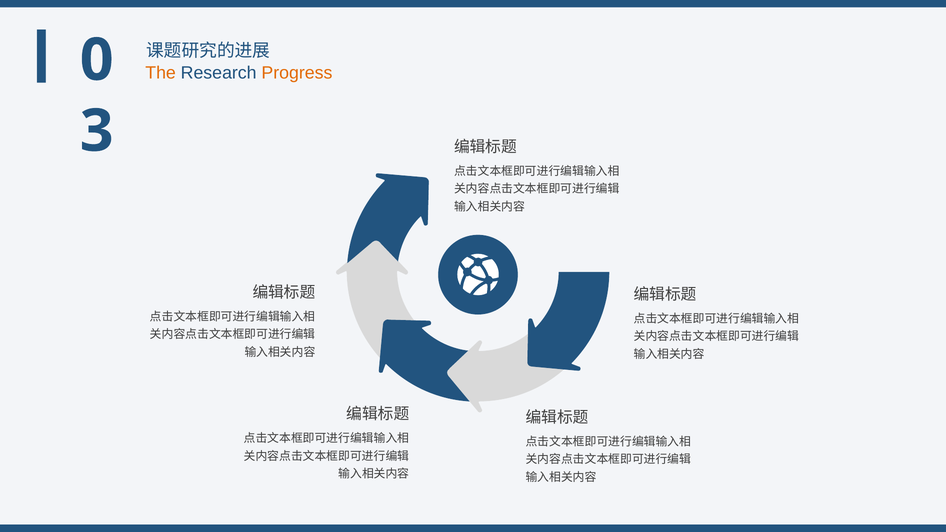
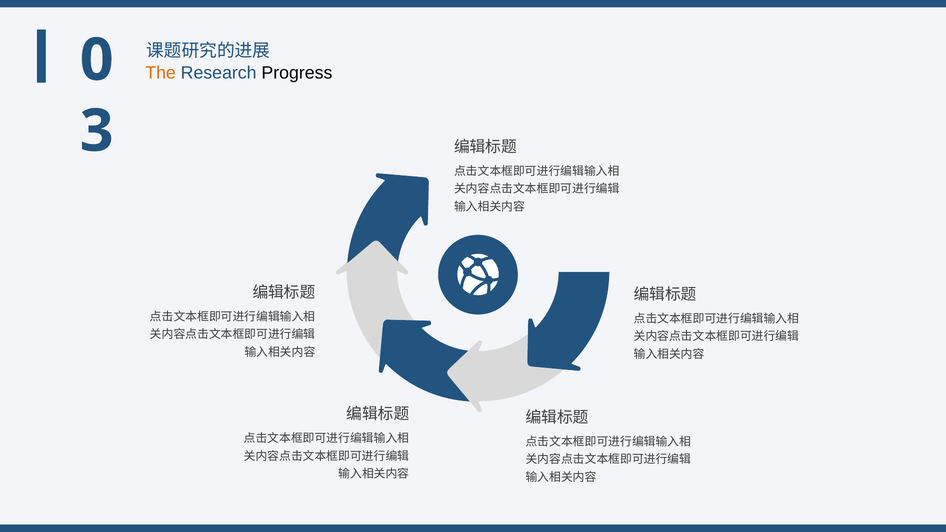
Progress colour: orange -> black
